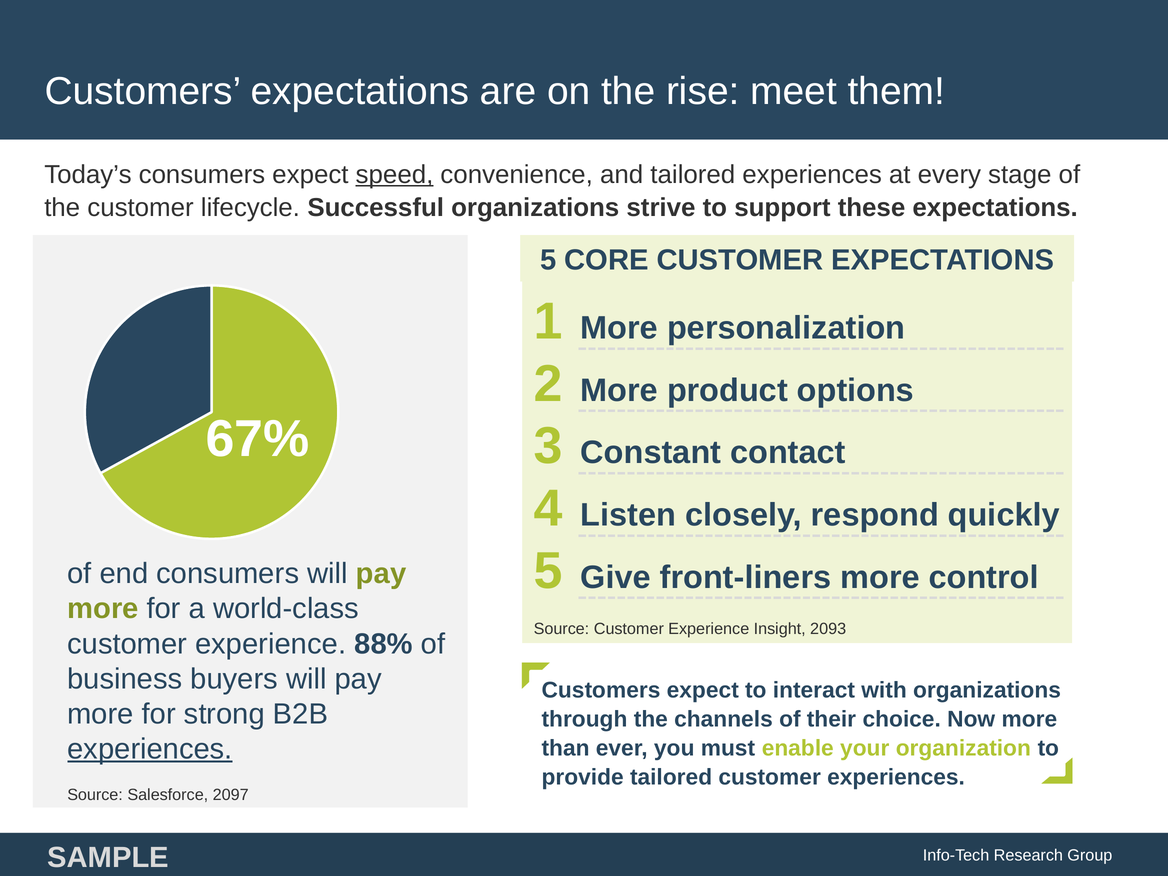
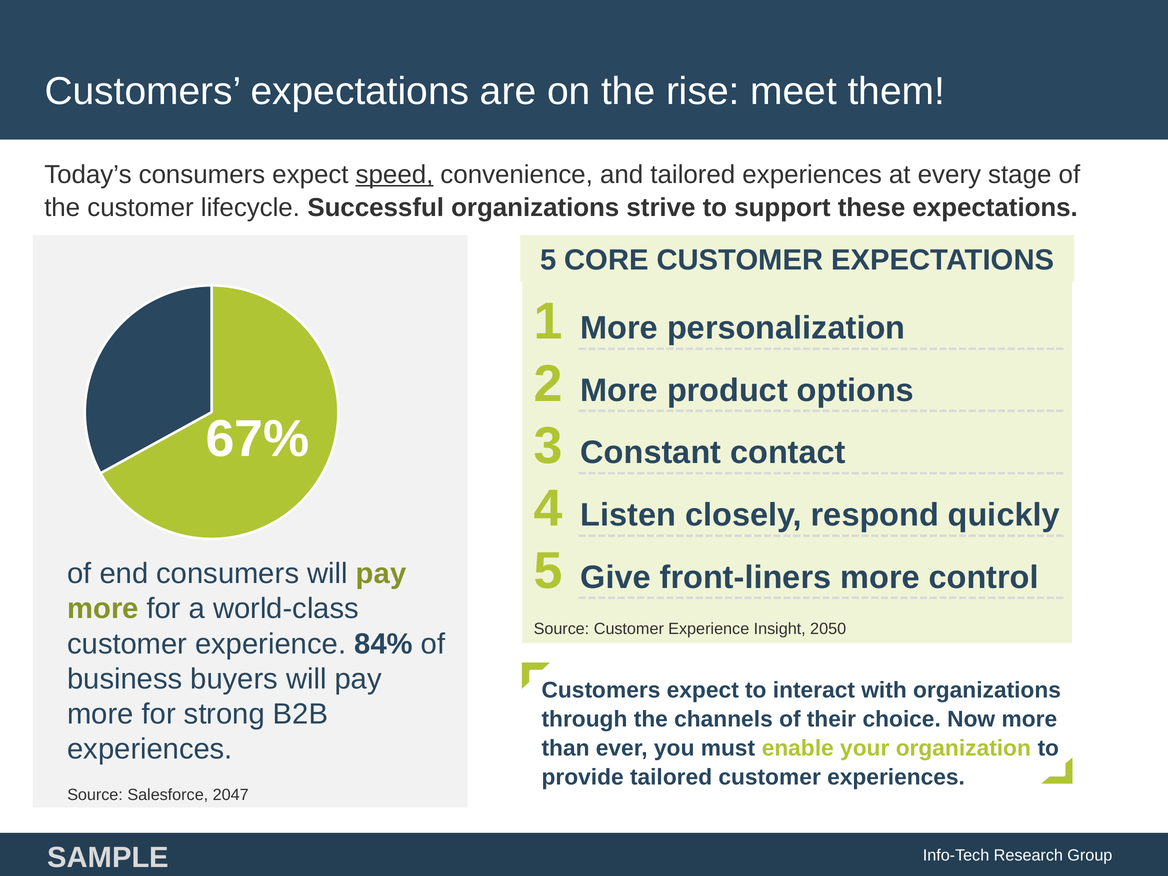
2093: 2093 -> 2050
88%: 88% -> 84%
experiences at (150, 749) underline: present -> none
2097: 2097 -> 2047
